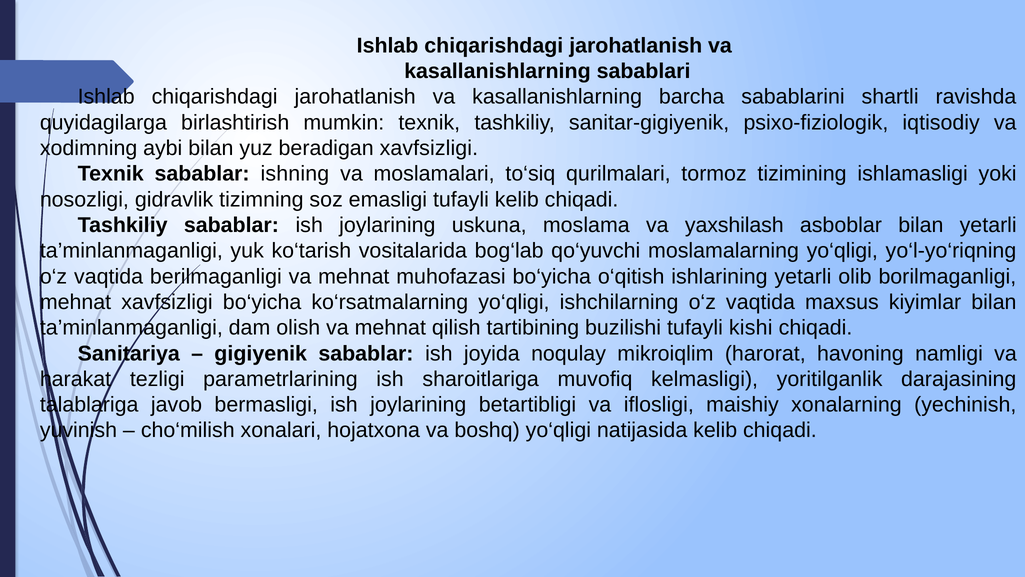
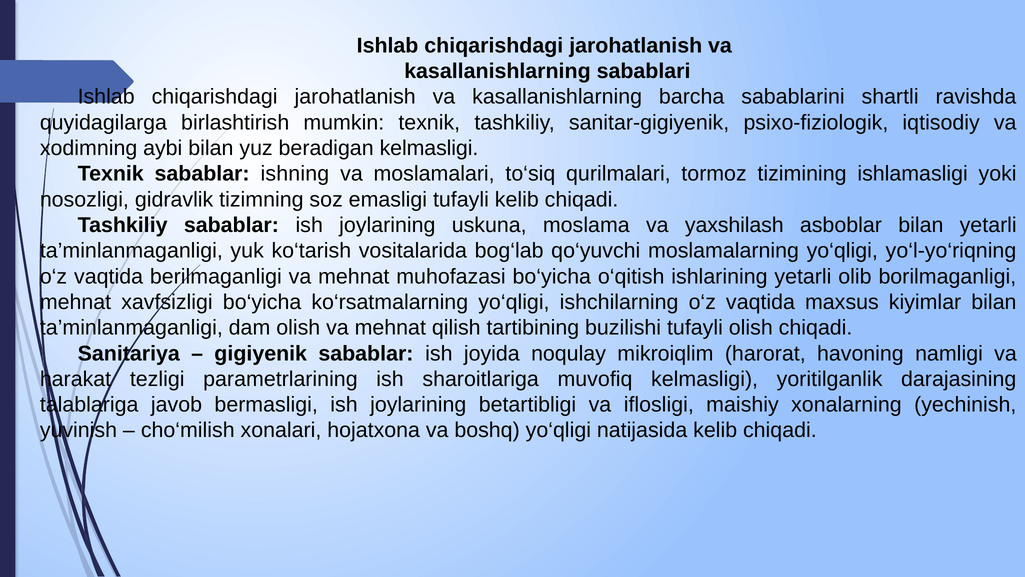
beradigan xavfsizligi: xavfsizligi -> kelmasligi
tufayli kishi: kishi -> olish
